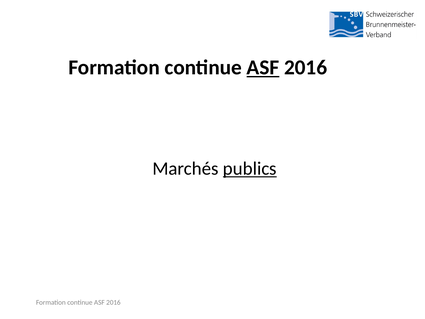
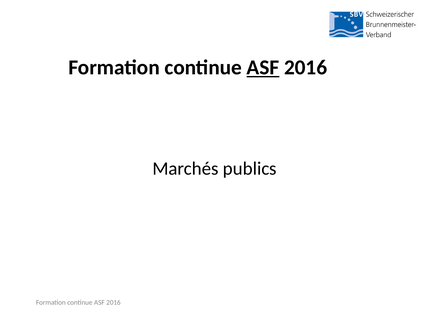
publics underline: present -> none
